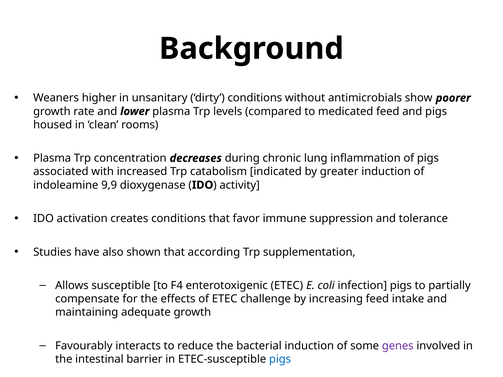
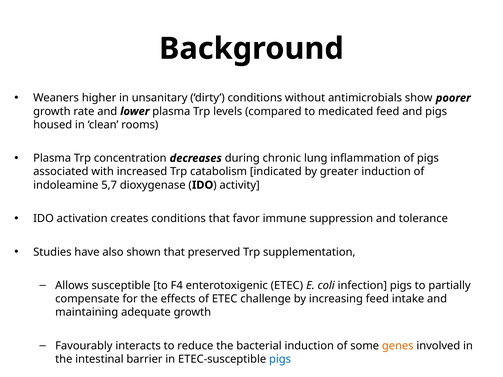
9,9: 9,9 -> 5,7
according: according -> preserved
genes colour: purple -> orange
